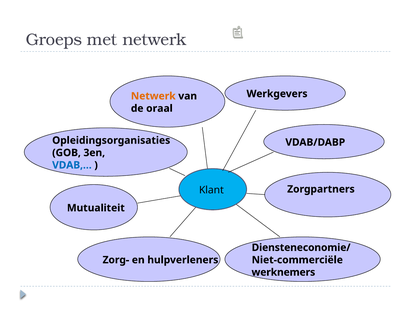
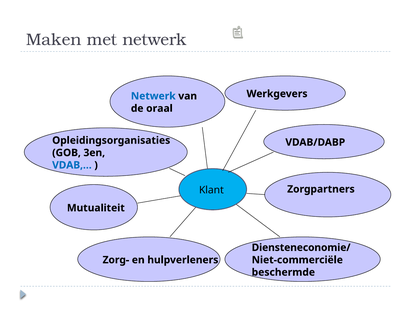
Groeps: Groeps -> Maken
Netwerk at (153, 96) colour: orange -> blue
werknemers: werknemers -> beschermde
